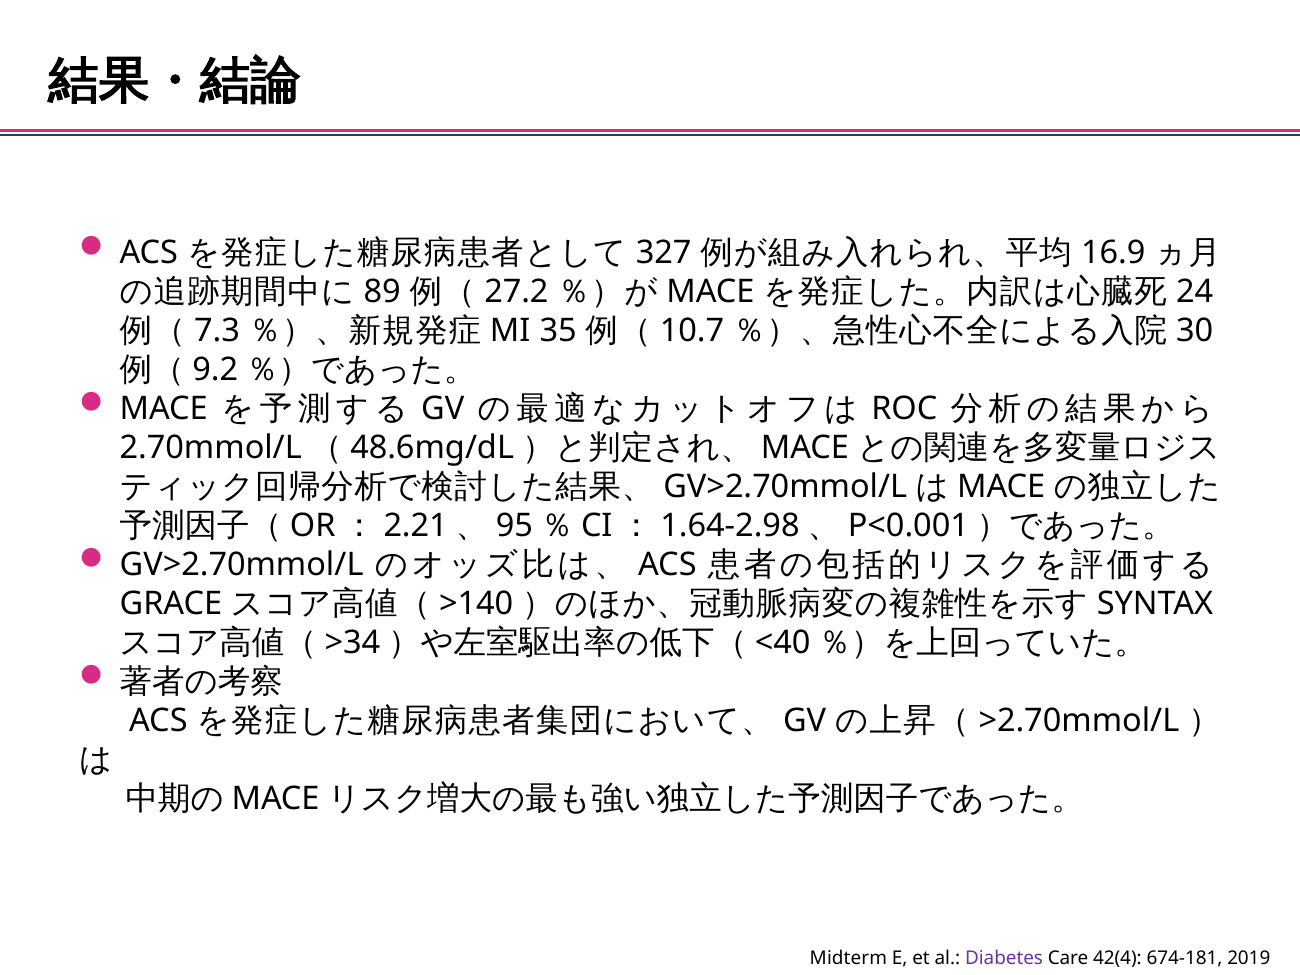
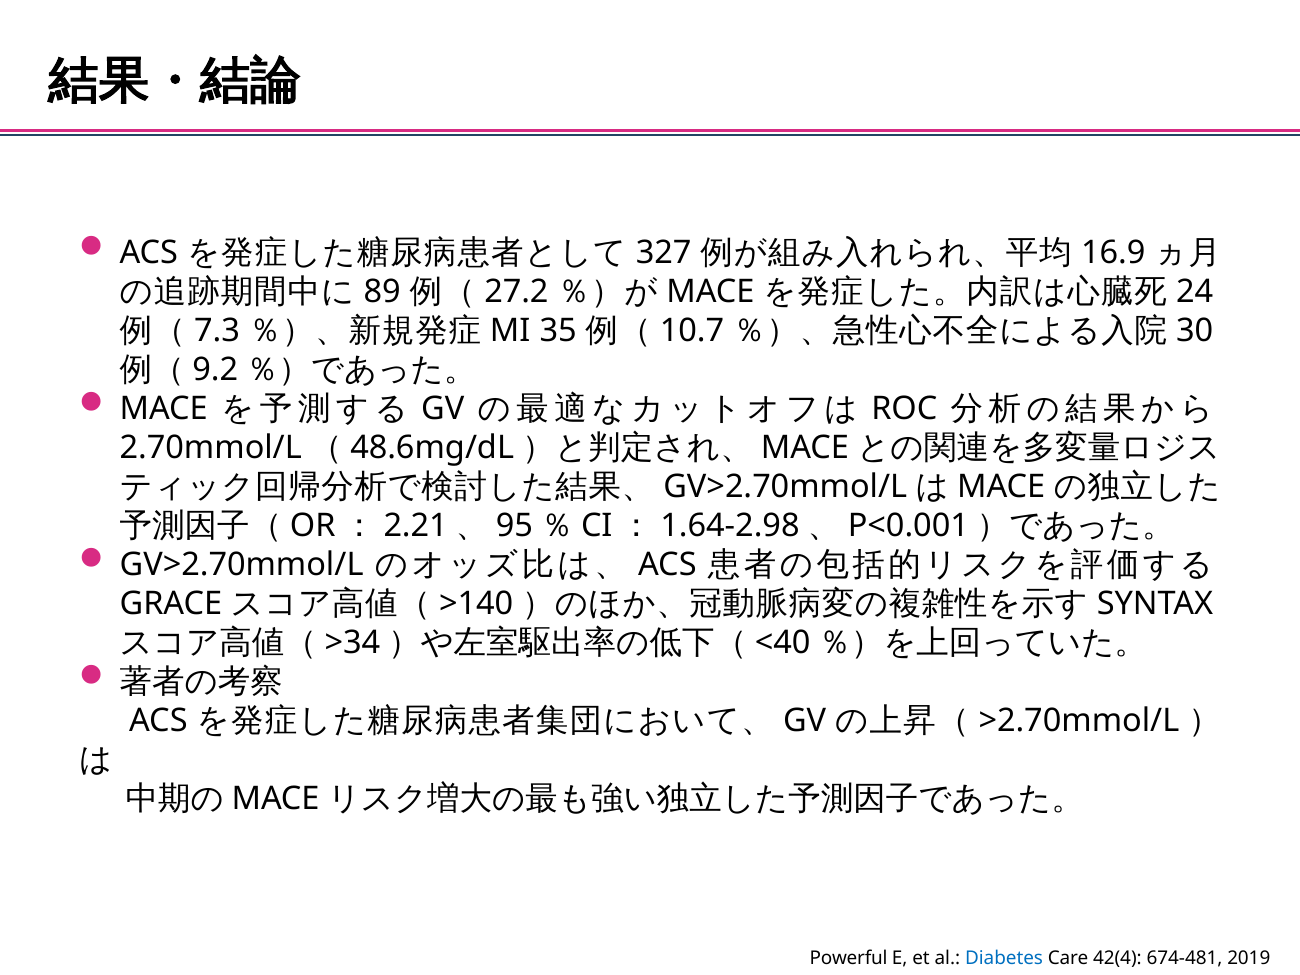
Midterm: Midterm -> Powerful
Diabetes colour: purple -> blue
674-181: 674-181 -> 674-481
